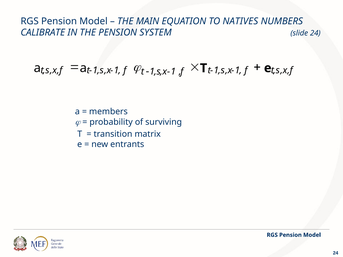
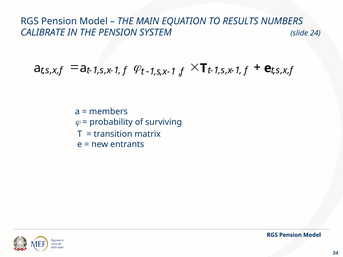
NATIVES: NATIVES -> RESULTS
